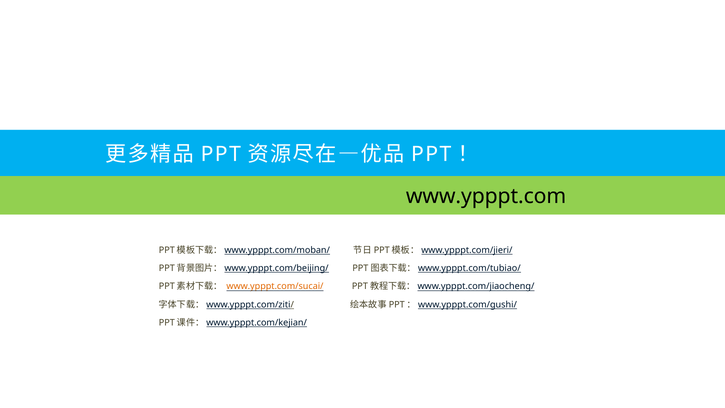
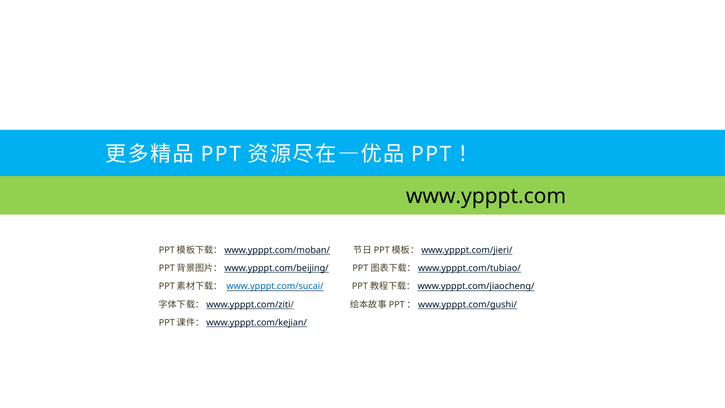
www.ypppt.com/sucai/ colour: orange -> blue
